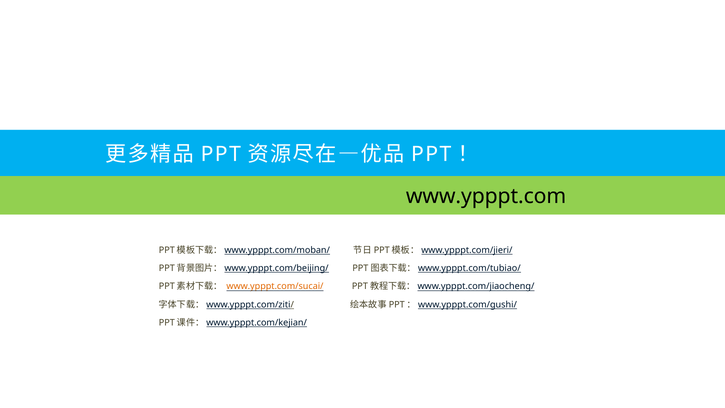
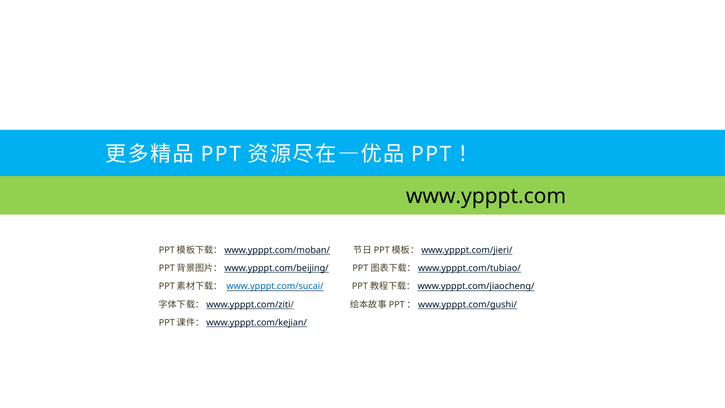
www.ypppt.com/sucai/ colour: orange -> blue
